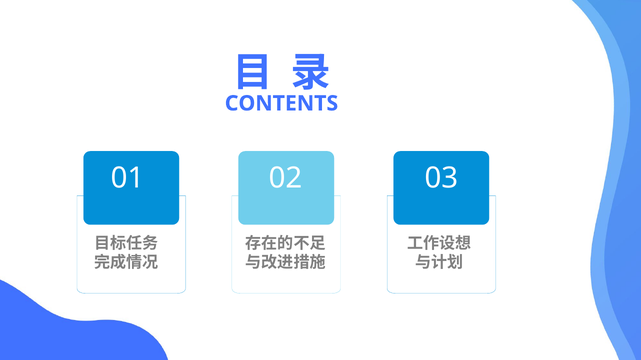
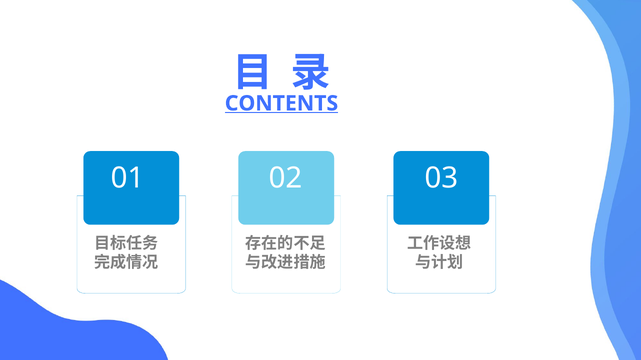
CONTENTS underline: none -> present
